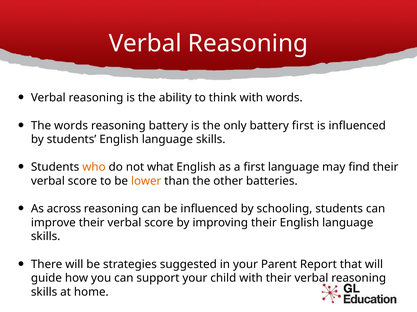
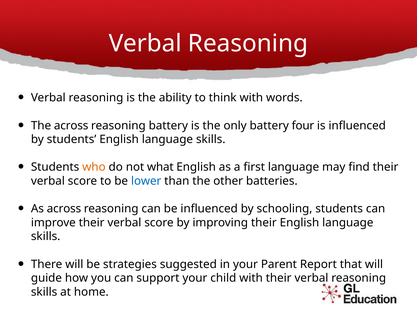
The words: words -> across
battery first: first -> four
lower colour: orange -> blue
